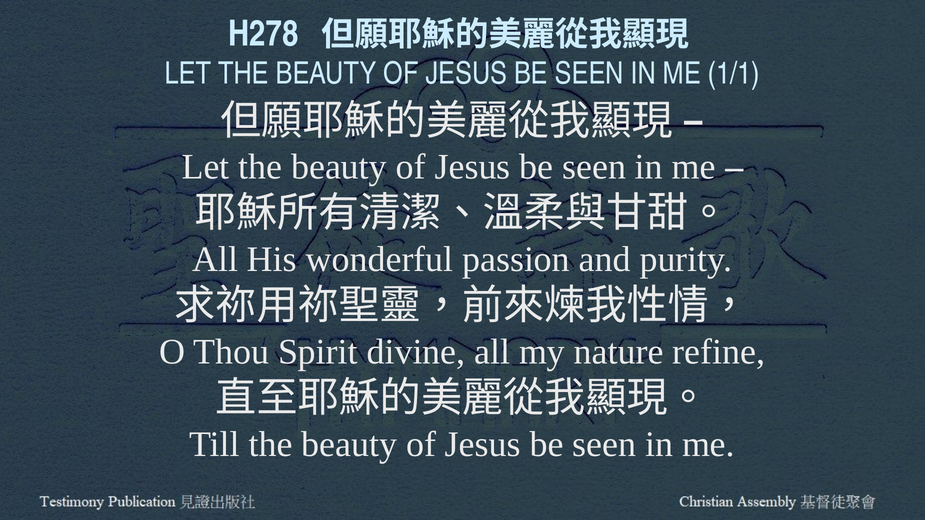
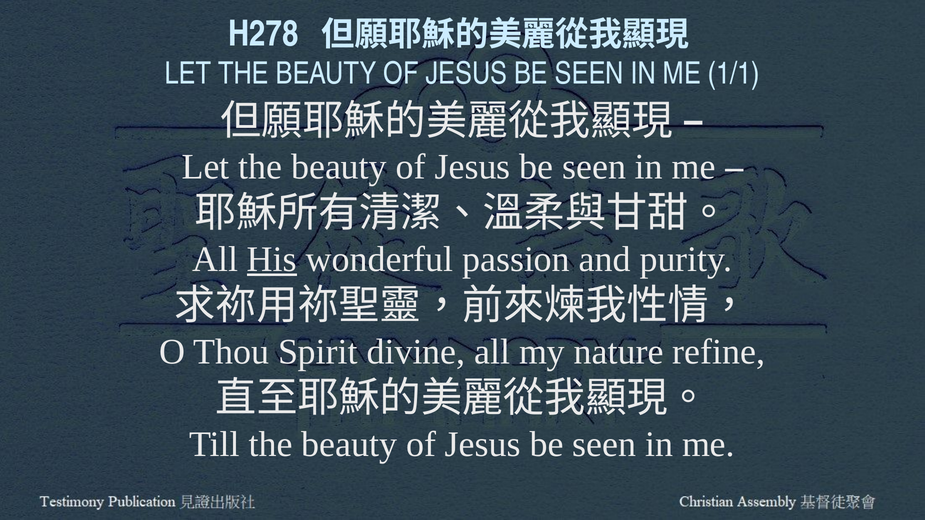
His underline: none -> present
